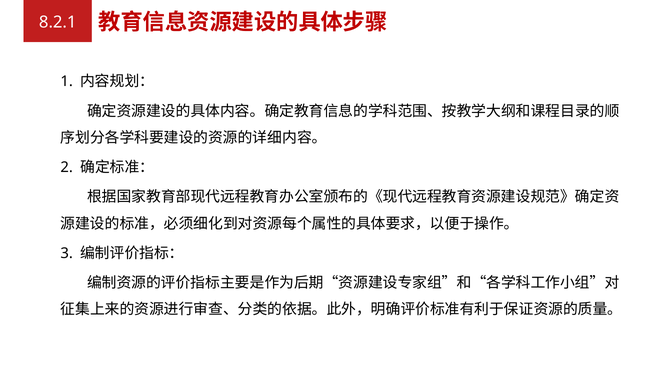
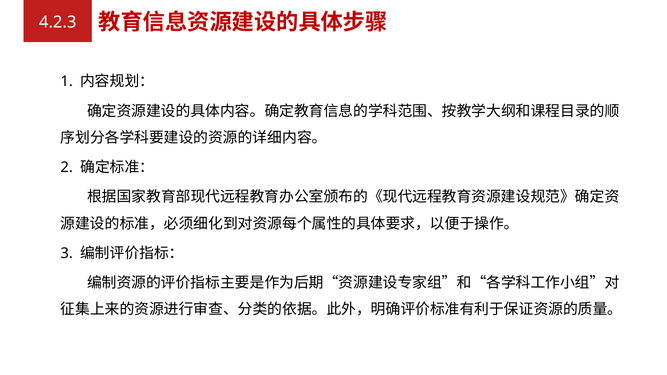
8.2.1: 8.2.1 -> 4.2.3
